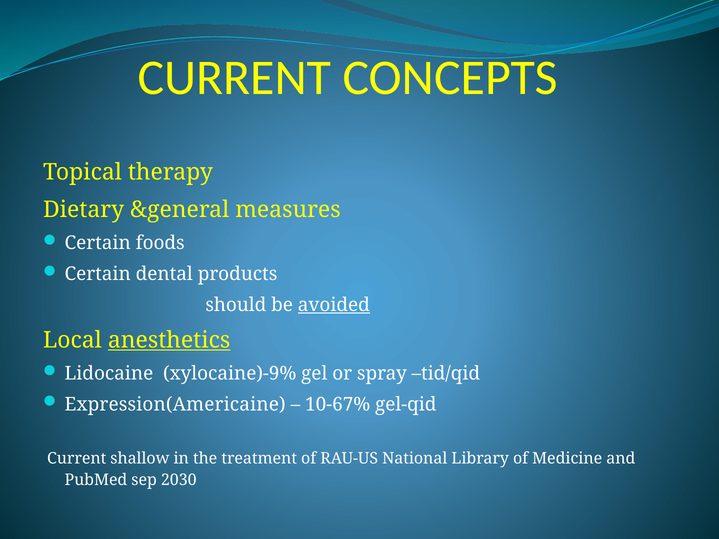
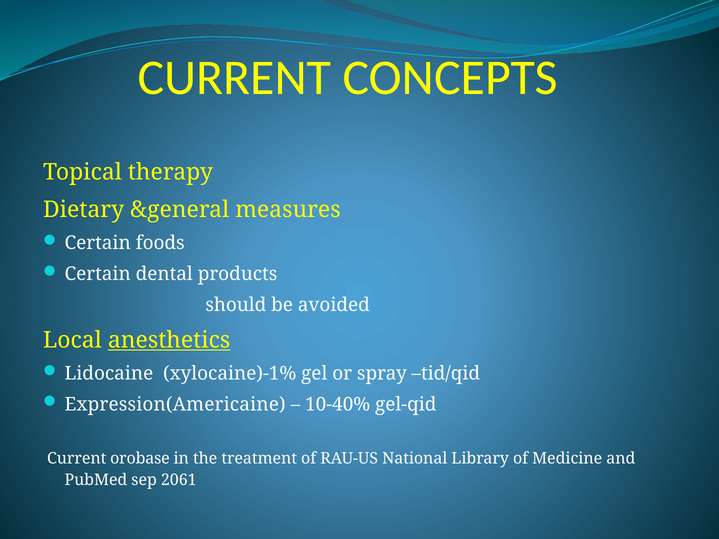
avoided underline: present -> none
xylocaine)-9%: xylocaine)-9% -> xylocaine)-1%
10-67%: 10-67% -> 10-40%
shallow: shallow -> orobase
2030: 2030 -> 2061
